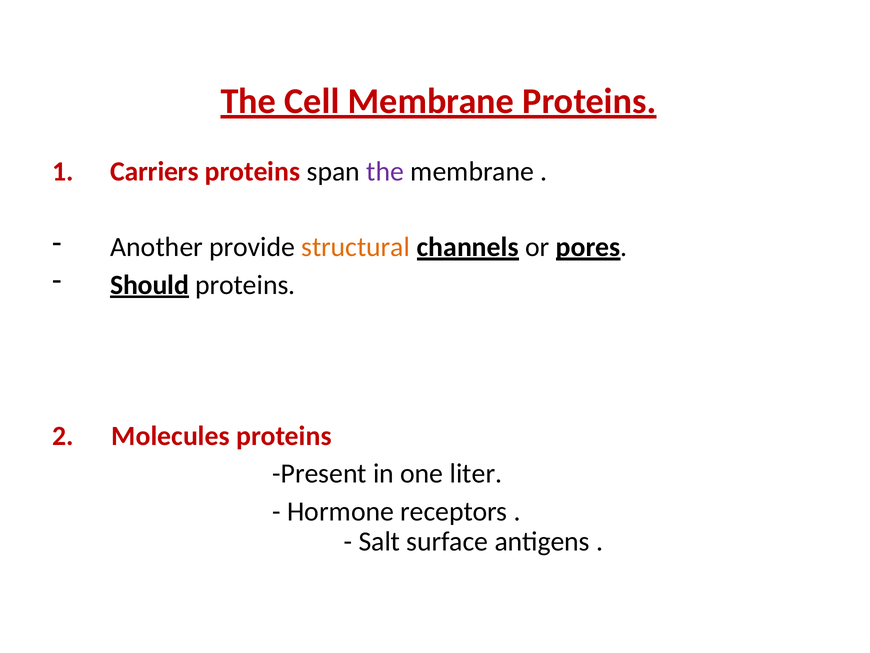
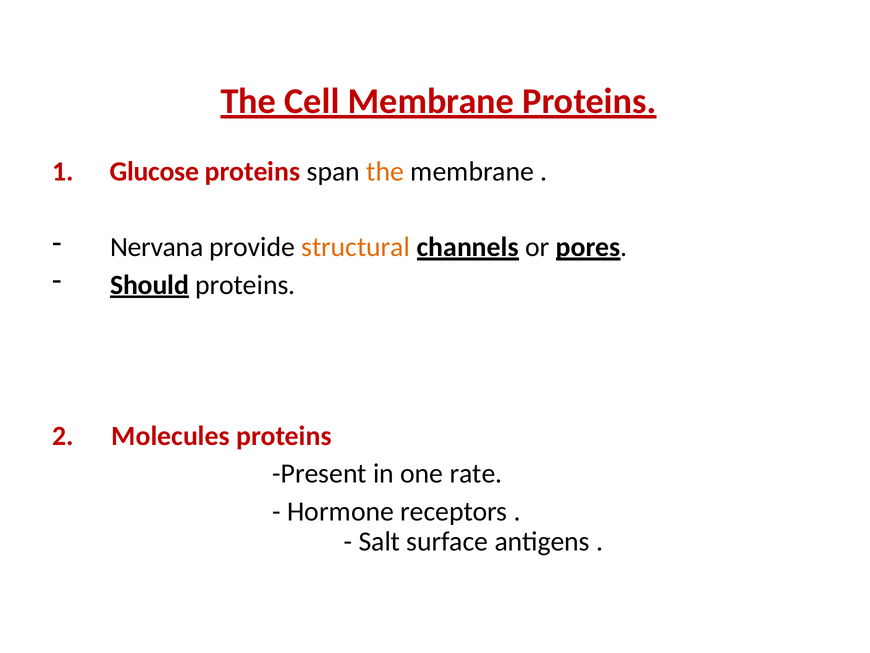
Carriers: Carriers -> Glucose
the at (385, 171) colour: purple -> orange
Another: Another -> Nervana
liter: liter -> rate
